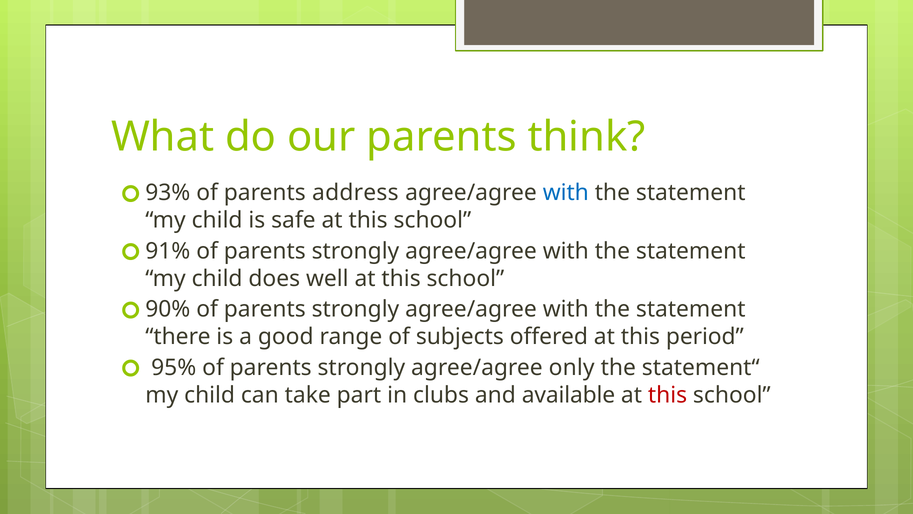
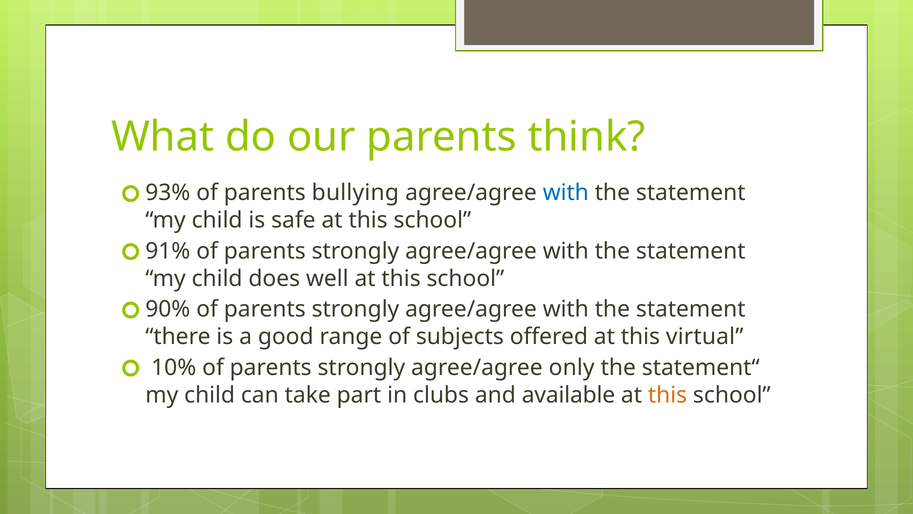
address: address -> bullying
period: period -> virtual
95%: 95% -> 10%
this at (667, 395) colour: red -> orange
